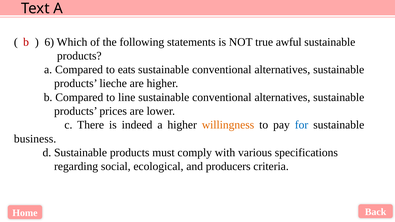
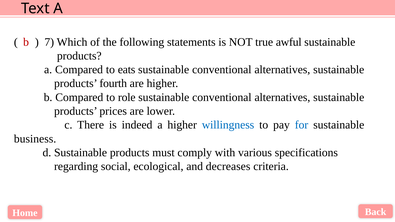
6: 6 -> 7
lieche: lieche -> fourth
line: line -> role
willingness colour: orange -> blue
producers: producers -> decreases
